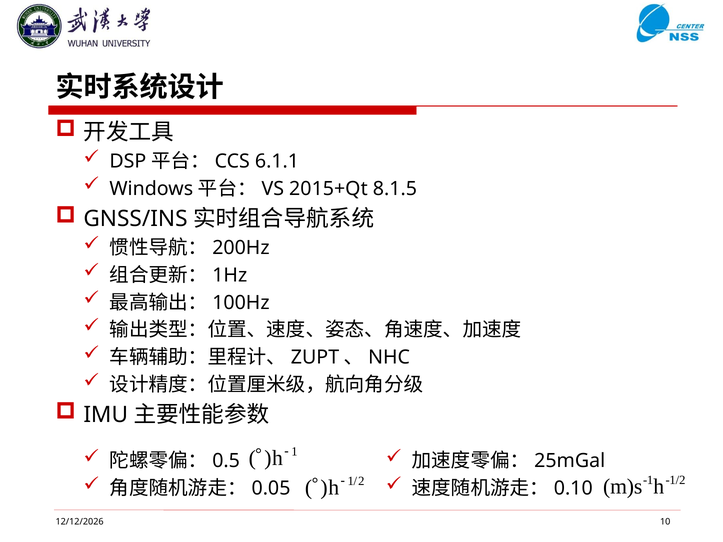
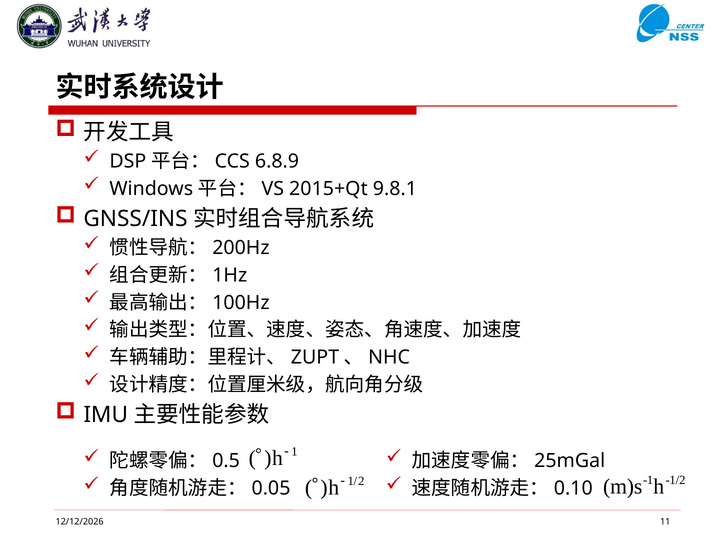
6.1.1: 6.1.1 -> 6.8.9
8.1.5: 8.1.5 -> 9.8.1
10: 10 -> 11
